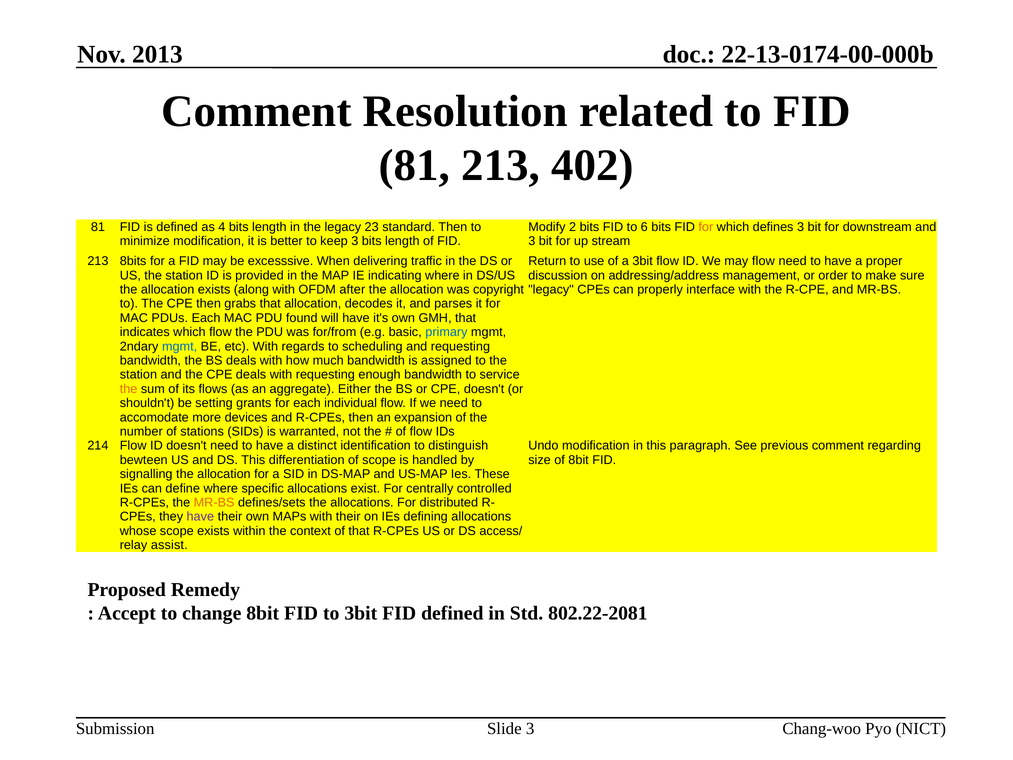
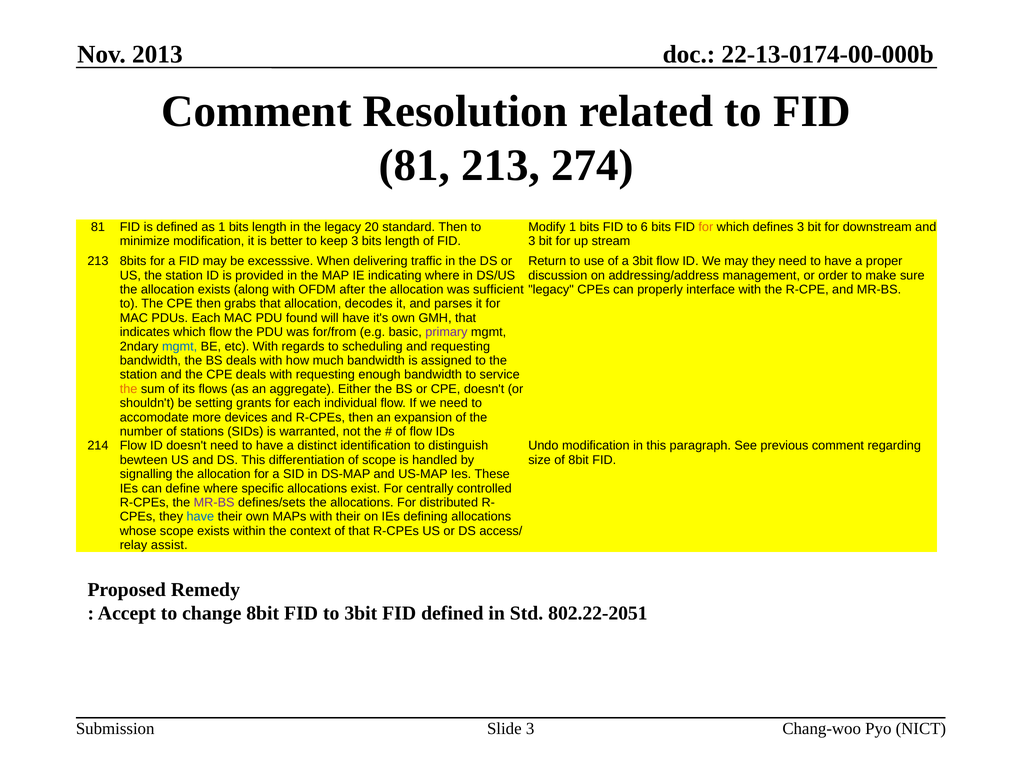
402: 402 -> 274
as 4: 4 -> 1
23: 23 -> 20
Modify 2: 2 -> 1
may flow: flow -> they
copyright: copyright -> sufficient
primary colour: blue -> purple
MR-BS at (214, 502) colour: orange -> purple
have at (200, 517) colour: purple -> blue
802.22-2081: 802.22-2081 -> 802.22-2051
